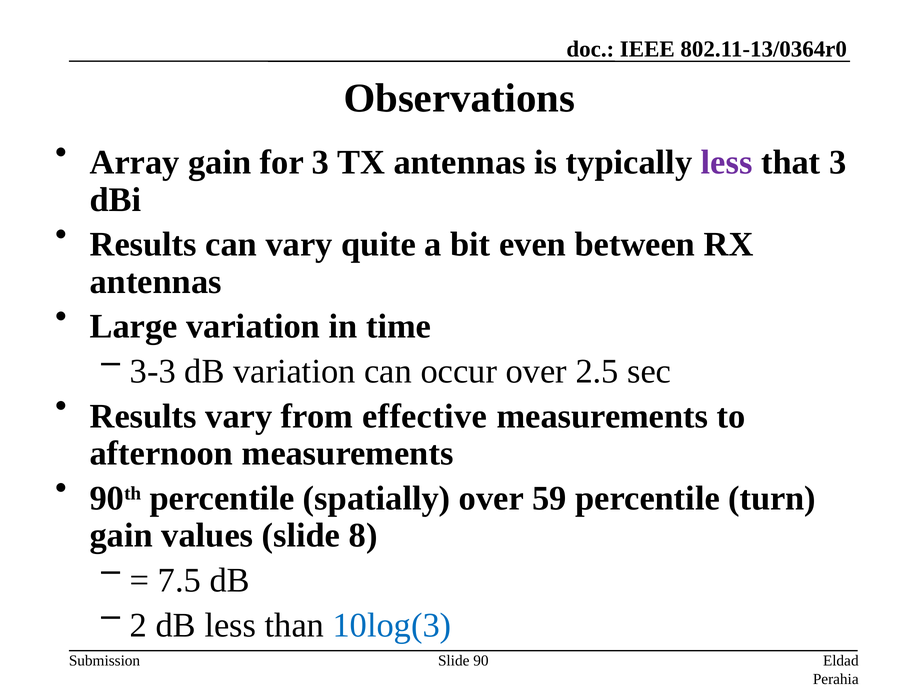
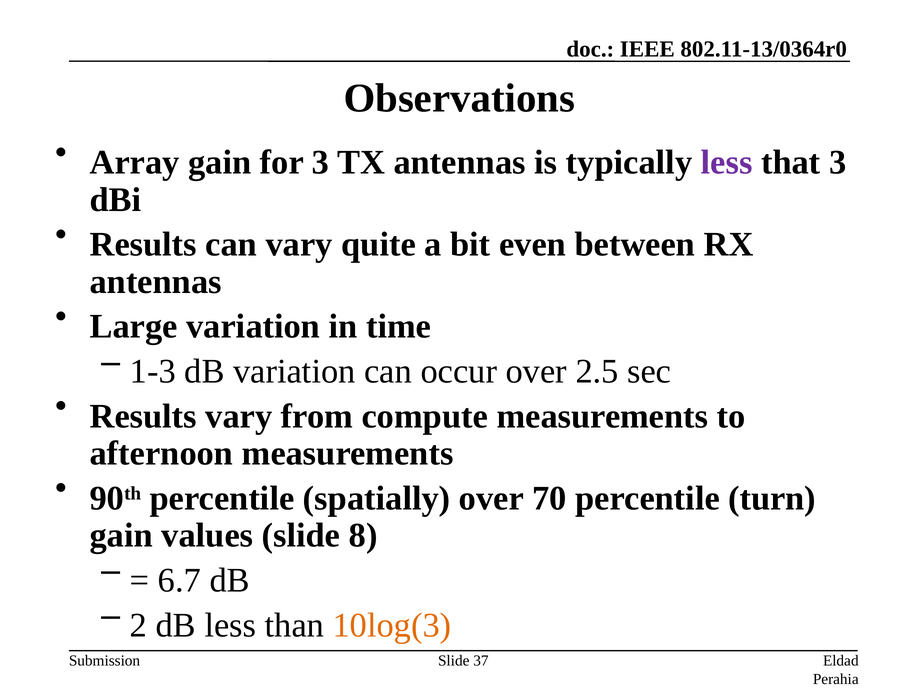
3-3: 3-3 -> 1-3
effective: effective -> compute
59: 59 -> 70
7.5: 7.5 -> 6.7
10log(3 colour: blue -> orange
90: 90 -> 37
